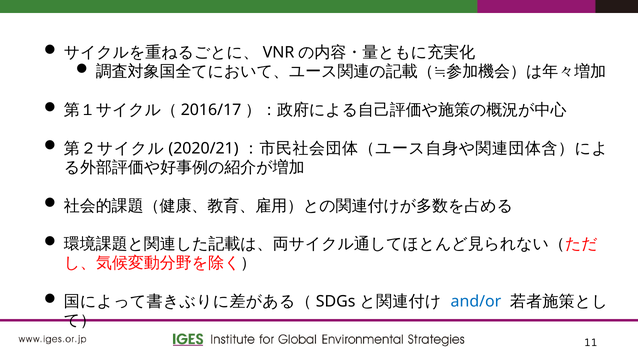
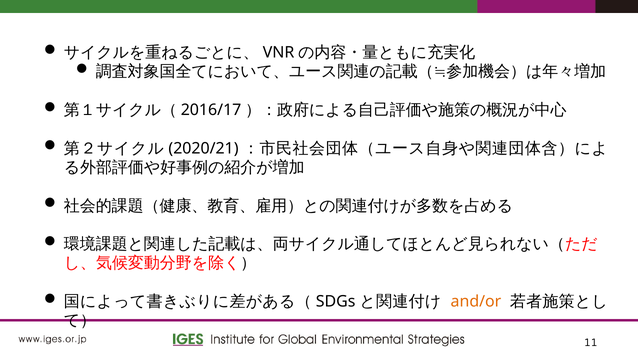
and/or colour: blue -> orange
